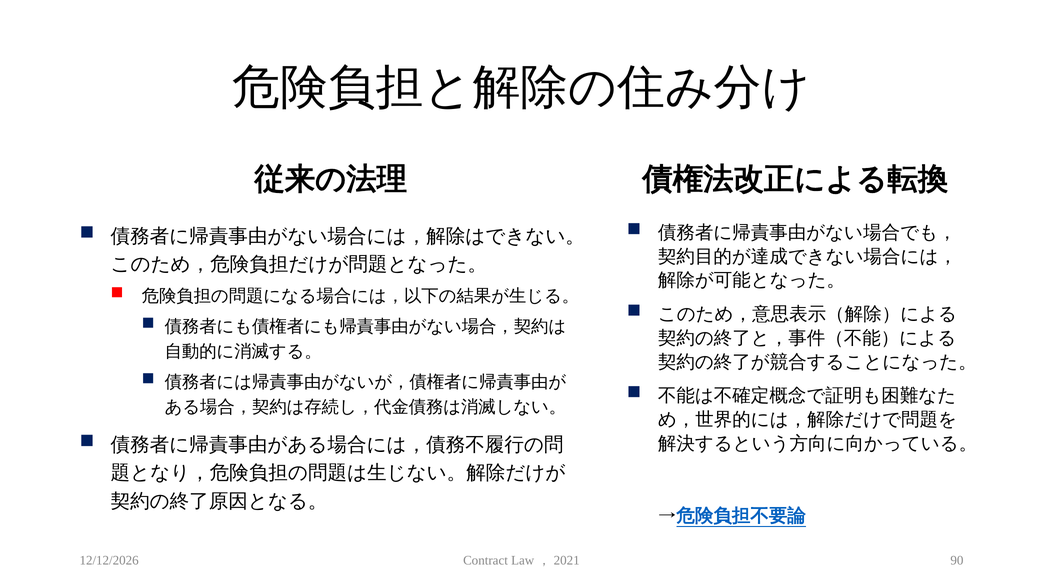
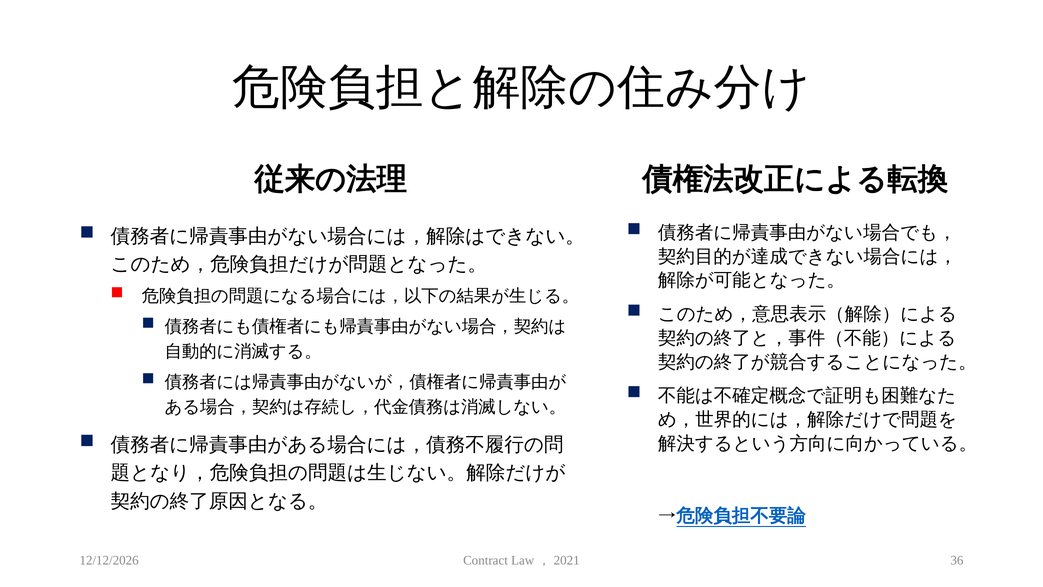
90: 90 -> 36
